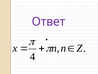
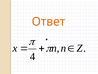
Ответ colour: purple -> orange
